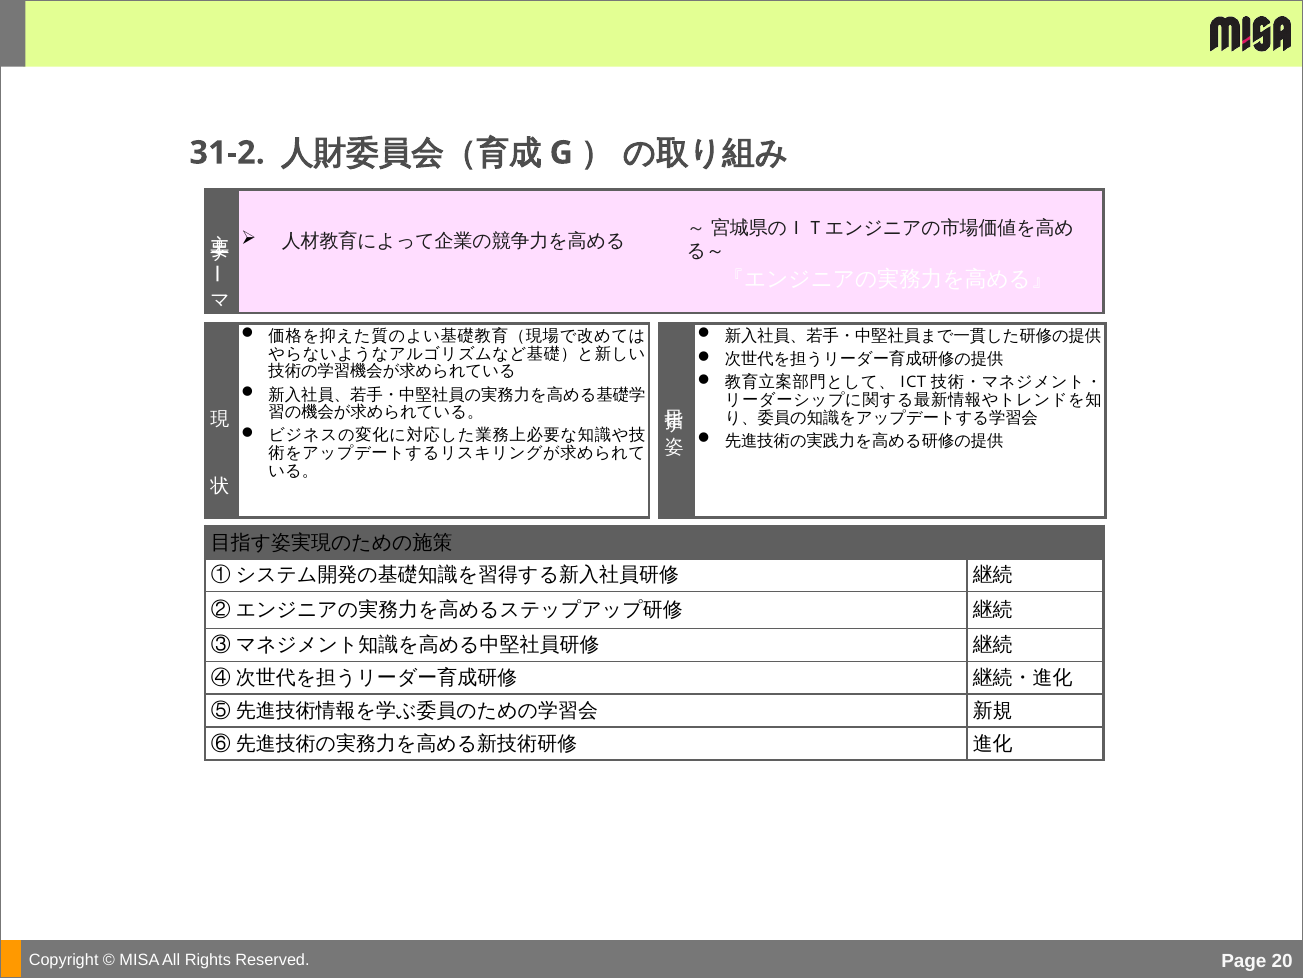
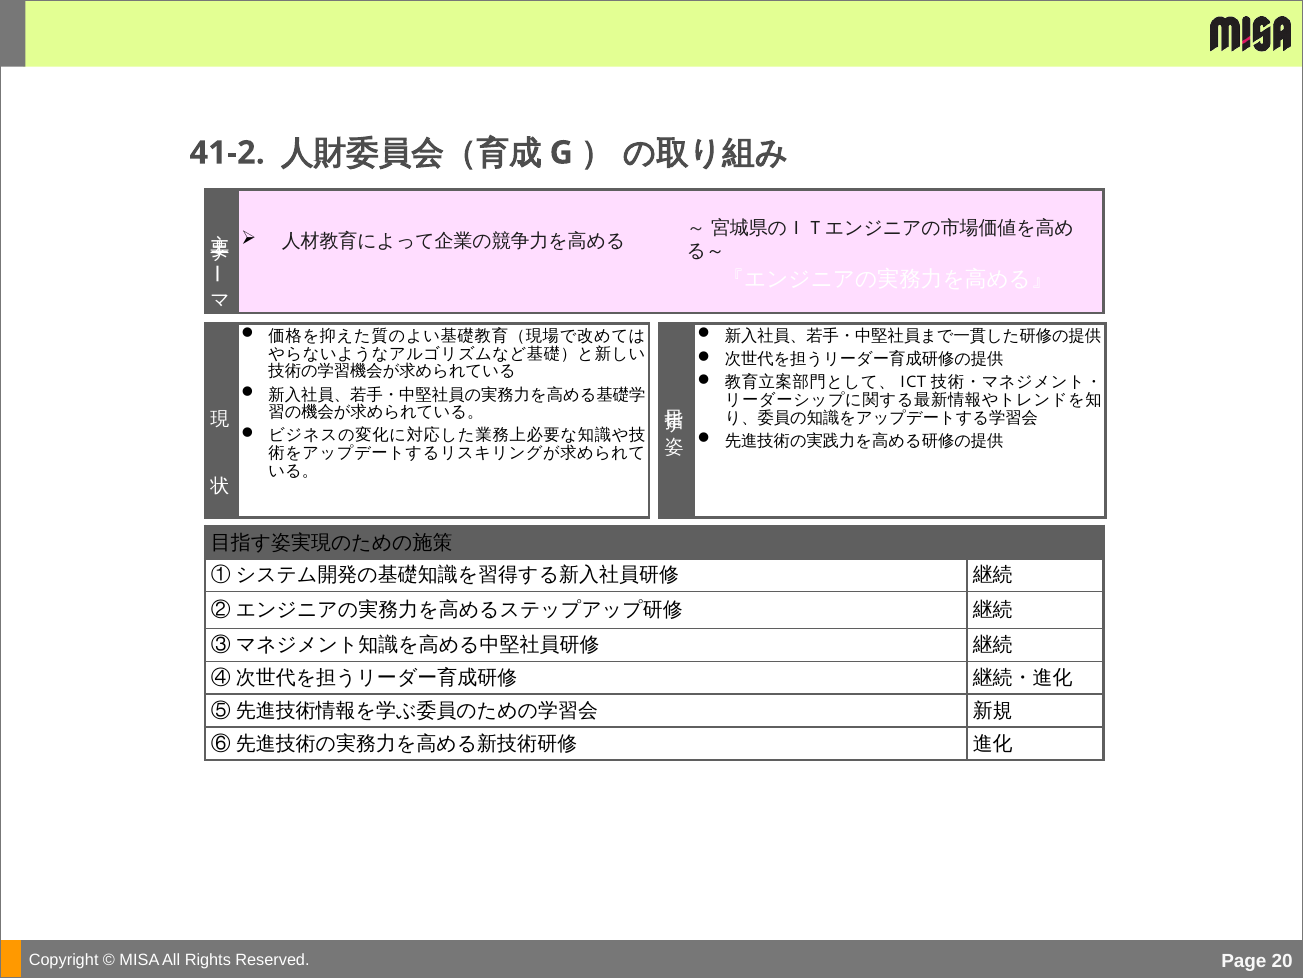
31-2: 31-2 -> 41-2
